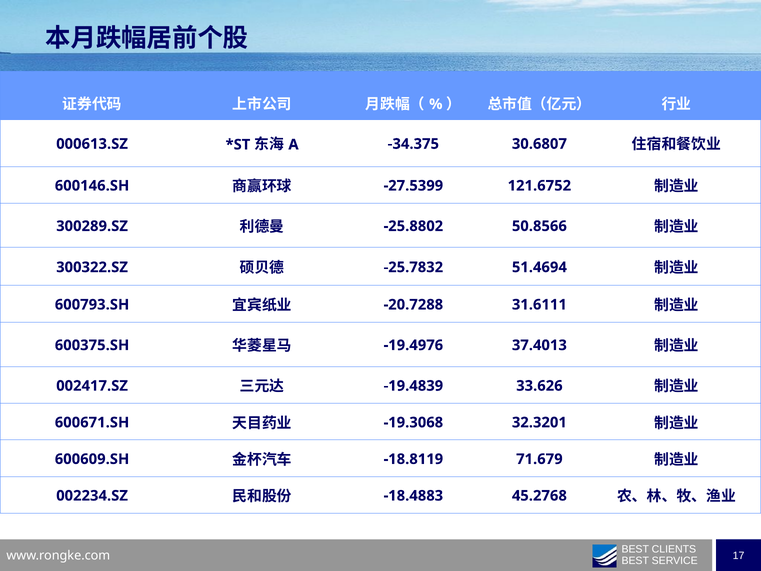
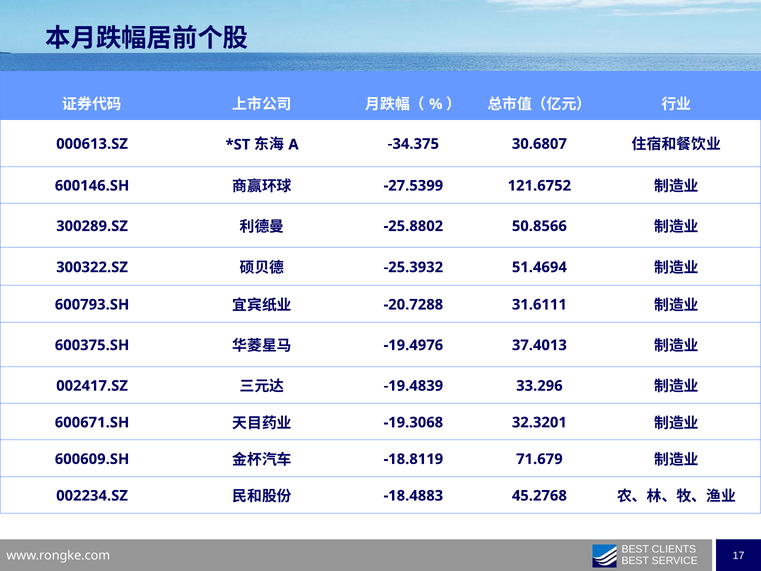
-25.7832: -25.7832 -> -25.3932
33.626: 33.626 -> 33.296
